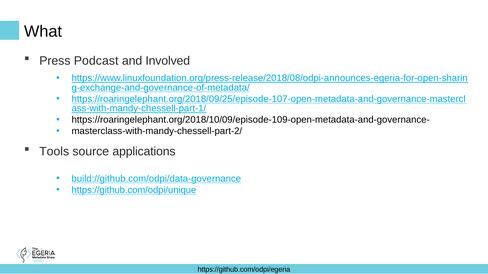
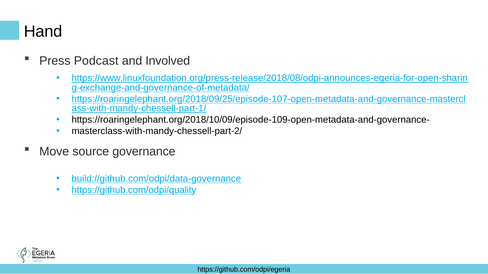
What: What -> Hand
Tools: Tools -> Move
applications: applications -> governance
https://github.com/odpi/unique: https://github.com/odpi/unique -> https://github.com/odpi/quality
